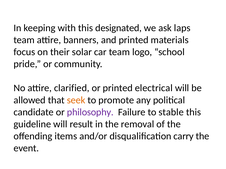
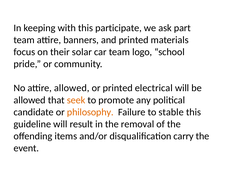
designated: designated -> participate
laps: laps -> part
attire clarified: clarified -> allowed
philosophy colour: purple -> orange
